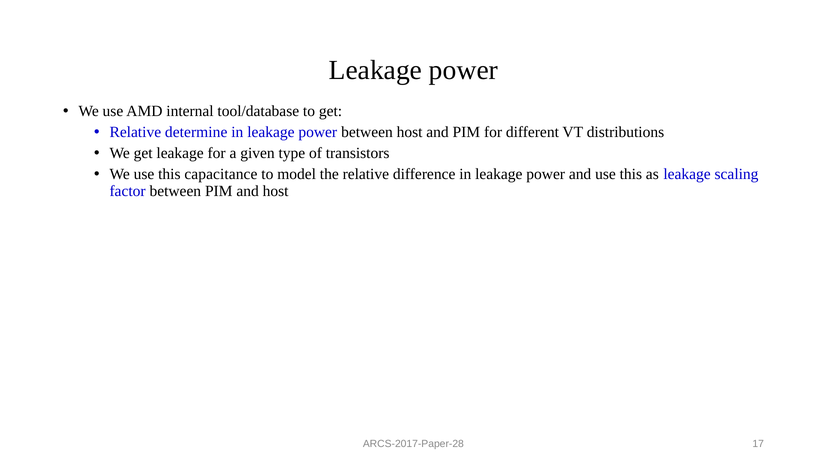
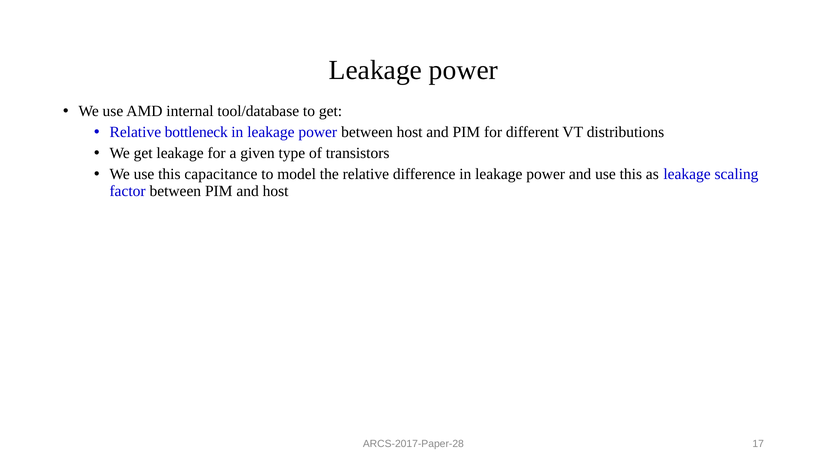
determine: determine -> bottleneck
